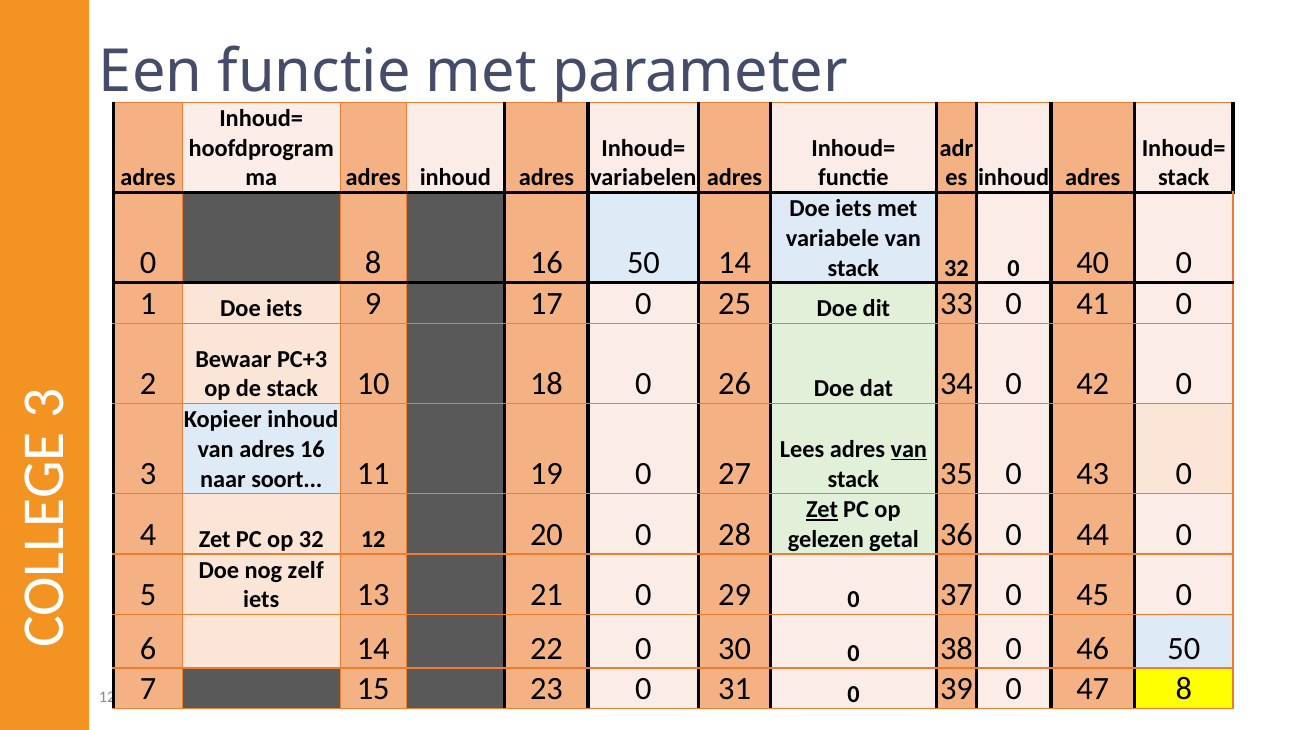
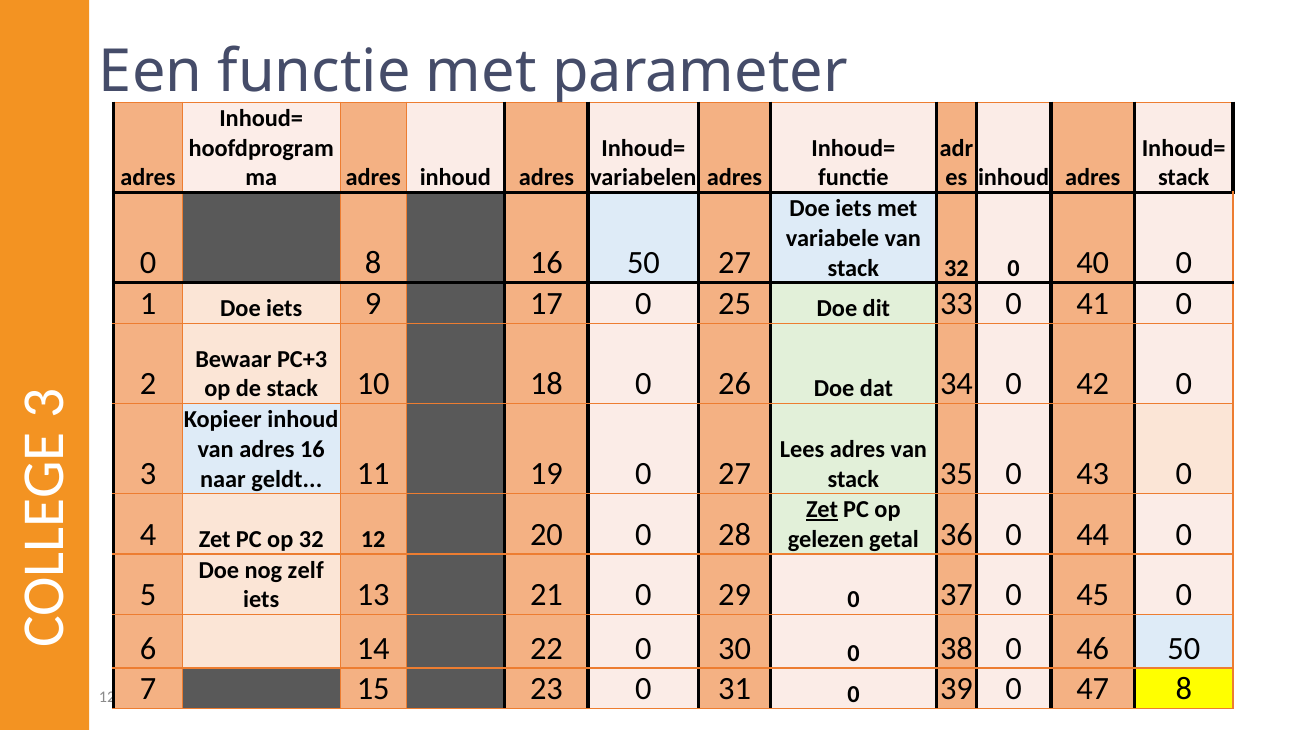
50 14: 14 -> 27
van at (909, 449) underline: present -> none
soort: soort -> geldt
